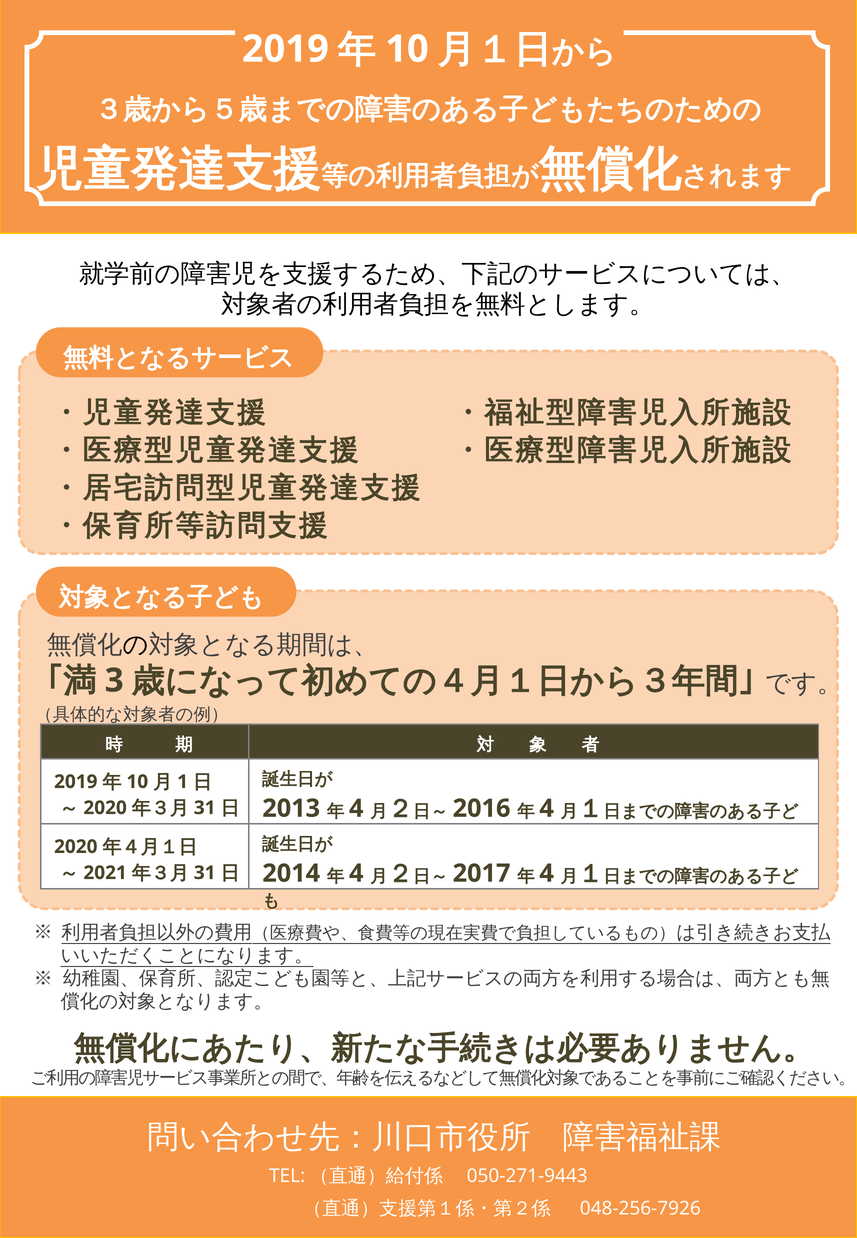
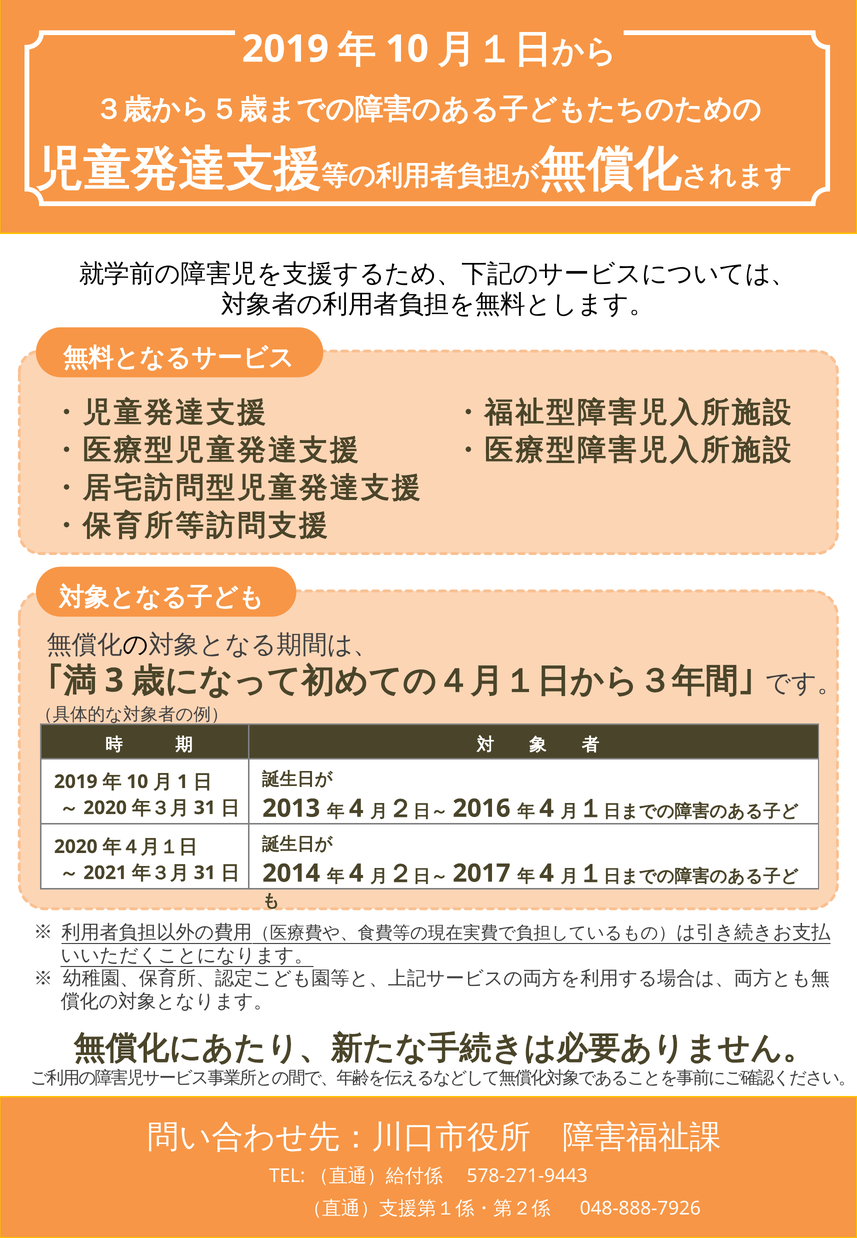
050-271-9443: 050-271-9443 -> 578-271-9443
048-256-7926: 048-256-7926 -> 048-888-7926
